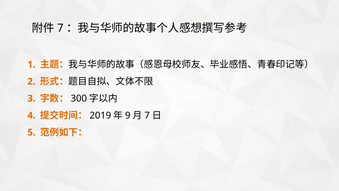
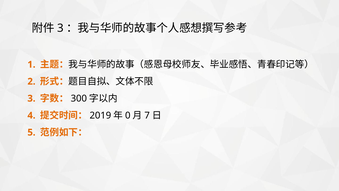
7 at (60, 28): 7 -> 3
9: 9 -> 0
